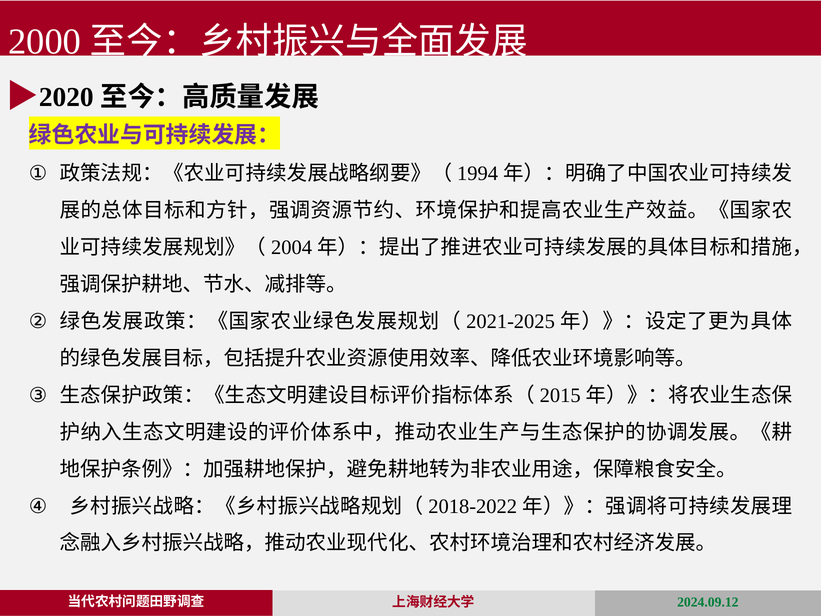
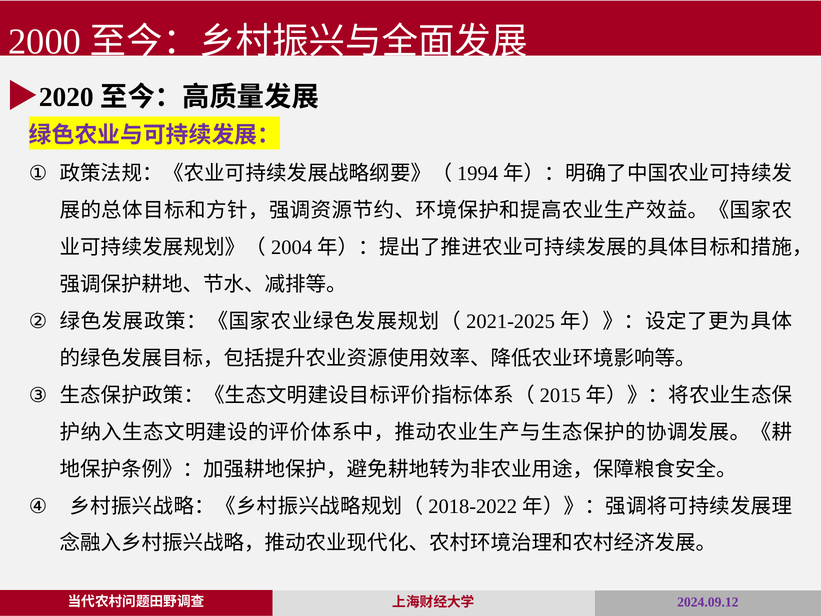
2024.09.12 colour: green -> purple
